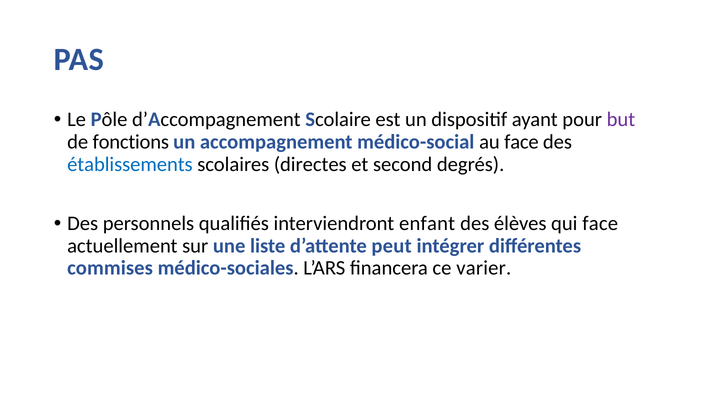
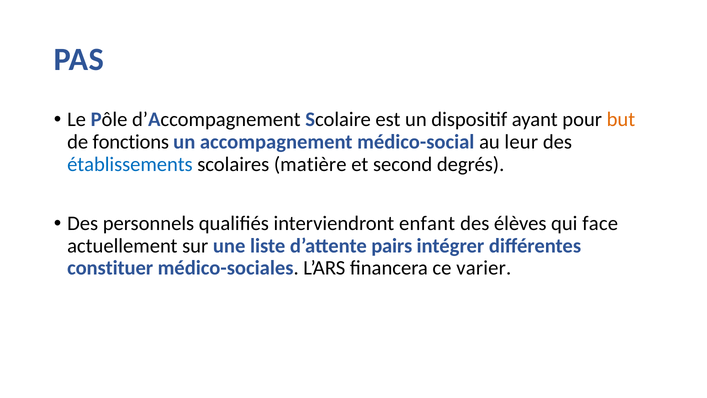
but colour: purple -> orange
au face: face -> leur
directes: directes -> matière
peut: peut -> pairs
commises: commises -> constituer
